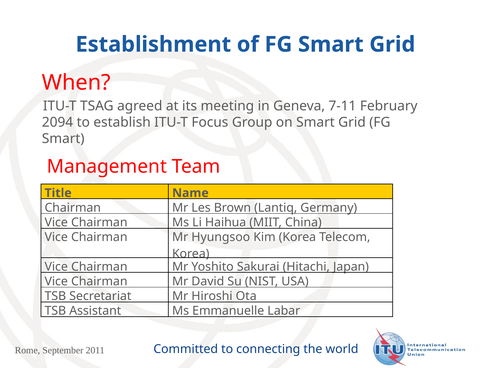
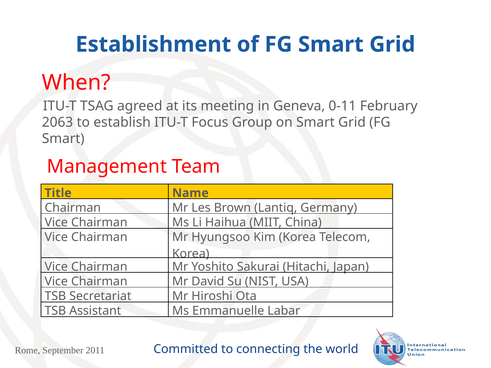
7-11: 7-11 -> 0-11
2094: 2094 -> 2063
